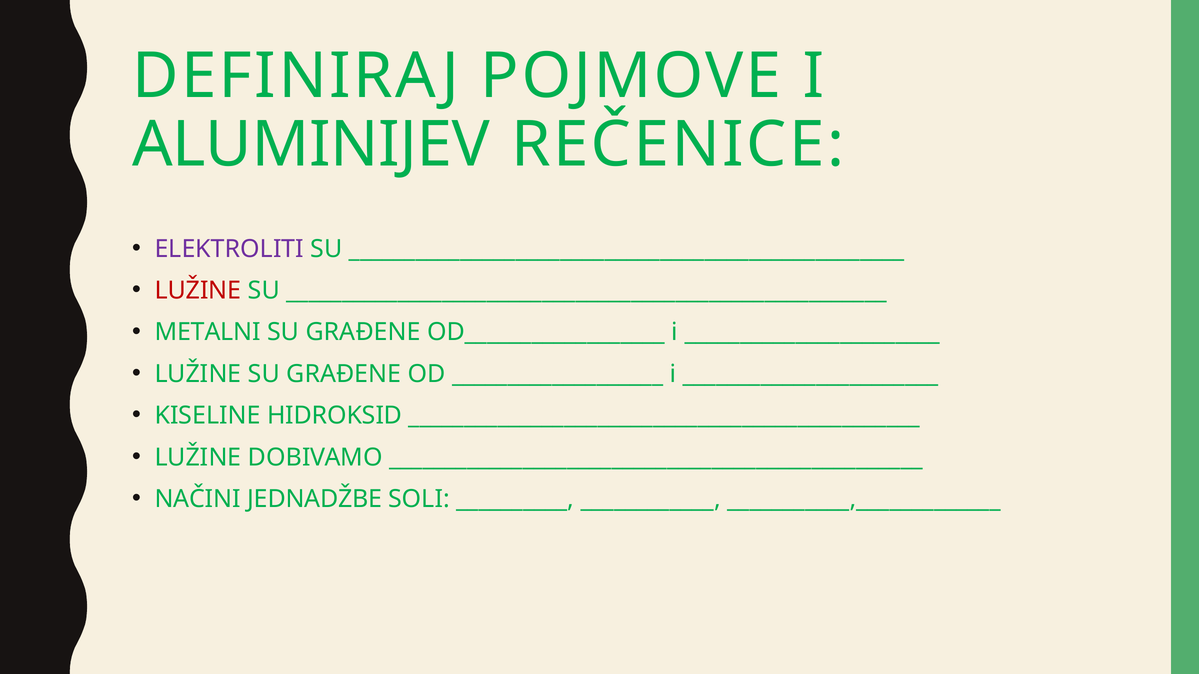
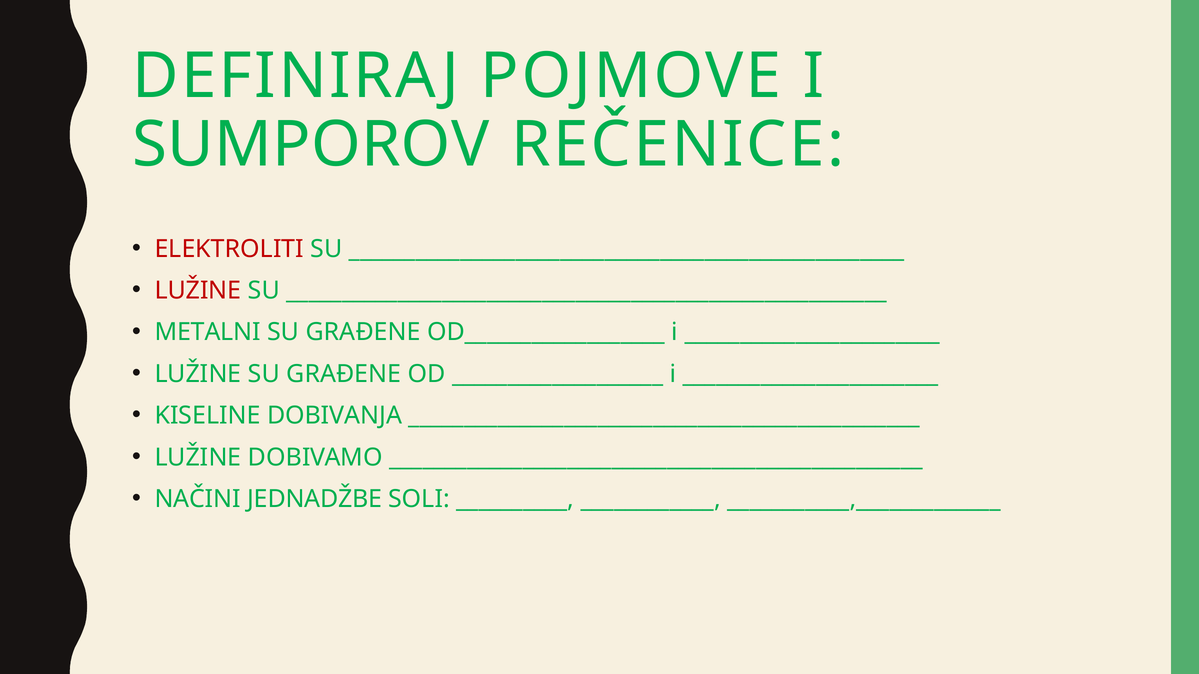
ALUMINIJEV: ALUMINIJEV -> SUMPOROV
ELEKTROLITI colour: purple -> red
HIDROKSID: HIDROKSID -> DOBIVANJA
